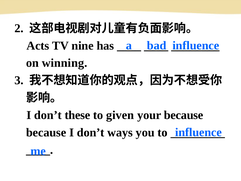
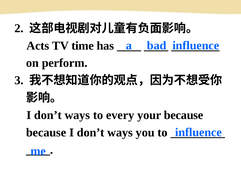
nine: nine -> time
winning: winning -> perform
these at (77, 115): these -> ways
given: given -> every
